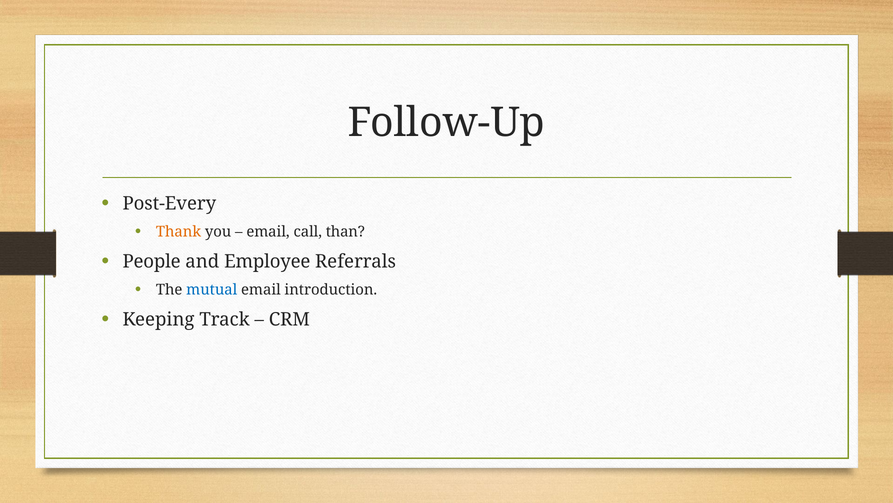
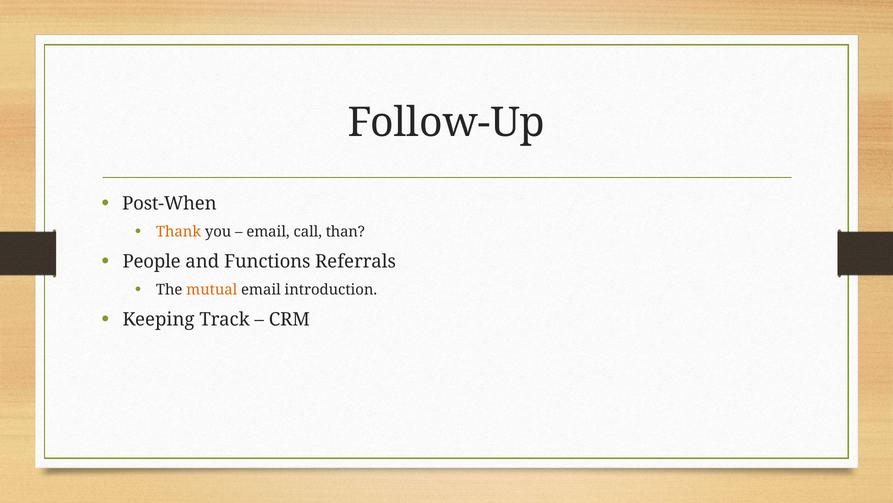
Post-Every: Post-Every -> Post-When
Employee: Employee -> Functions
mutual colour: blue -> orange
